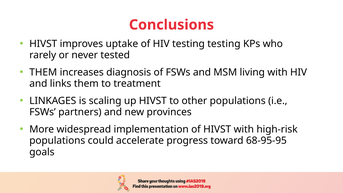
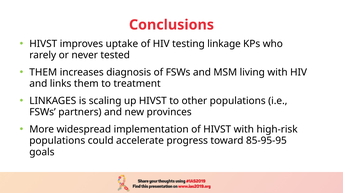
testing testing: testing -> linkage
68-95-95: 68-95-95 -> 85-95-95
